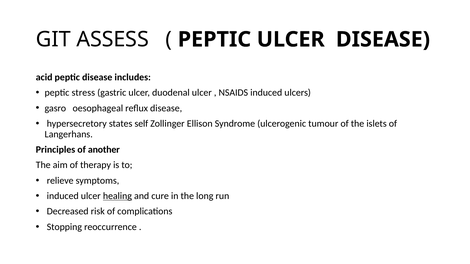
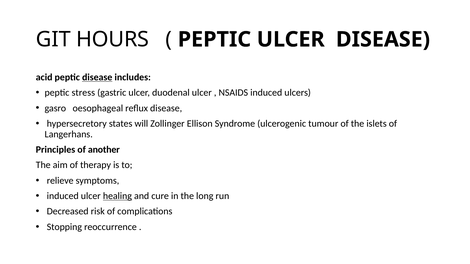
ASSESS: ASSESS -> HOURS
disease at (97, 77) underline: none -> present
self: self -> will
